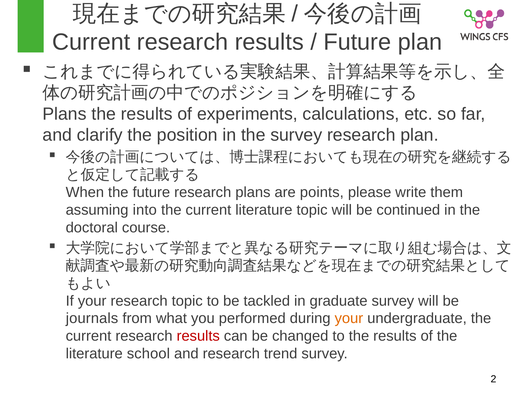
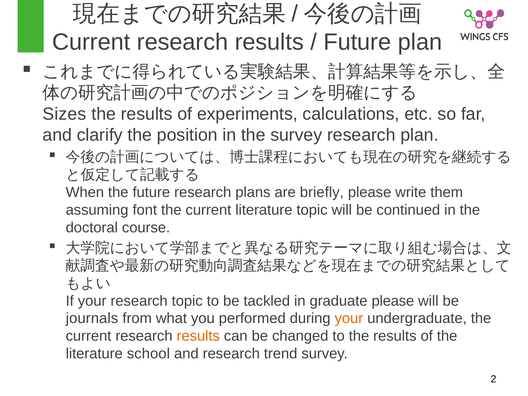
Plans at (65, 114): Plans -> Sizes
points: points -> briefly
into: into -> font
graduate survey: survey -> please
results at (198, 336) colour: red -> orange
